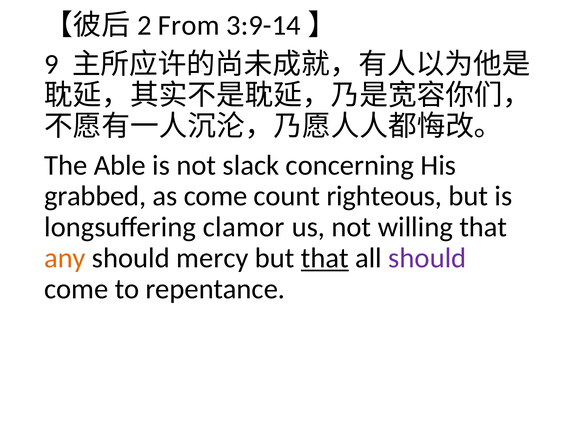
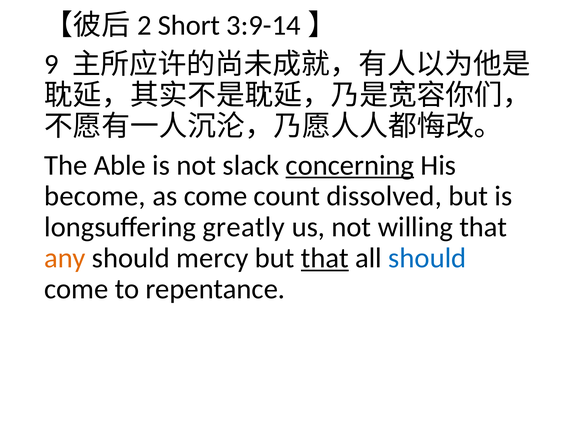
From: From -> Short
concerning underline: none -> present
grabbed: grabbed -> become
righteous: righteous -> dissolved
clamor: clamor -> greatly
should at (427, 258) colour: purple -> blue
